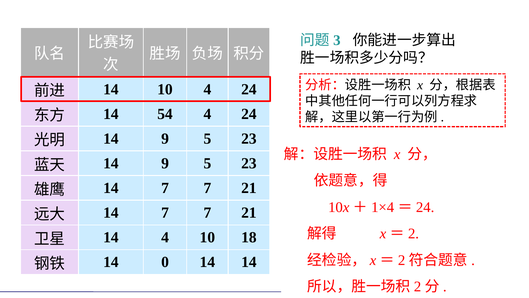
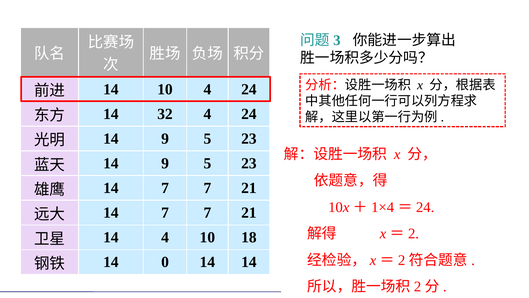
54: 54 -> 32
